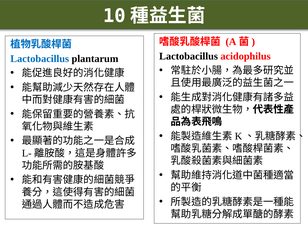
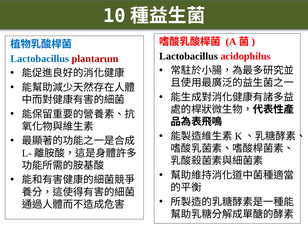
plantarum colour: black -> red
